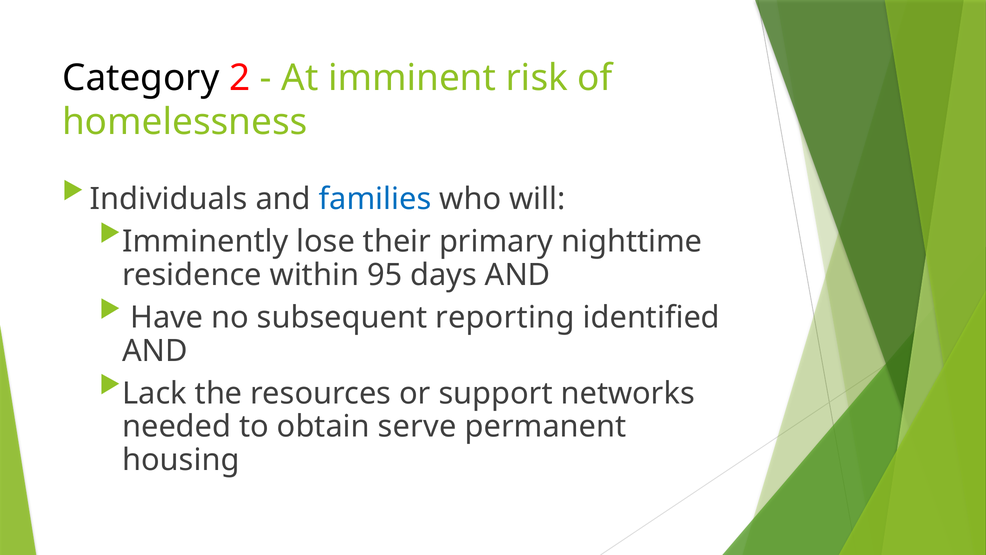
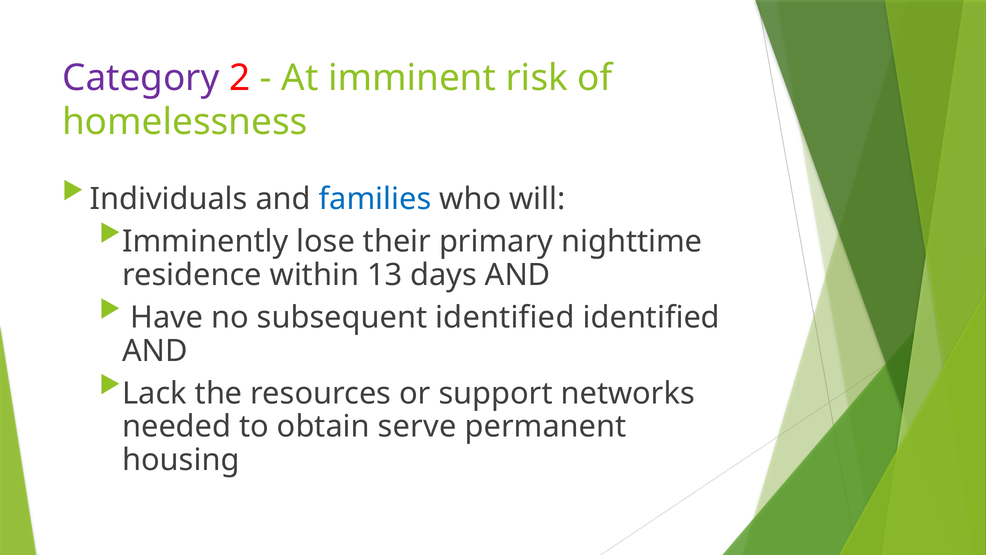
Category colour: black -> purple
95: 95 -> 13
subsequent reporting: reporting -> identified
